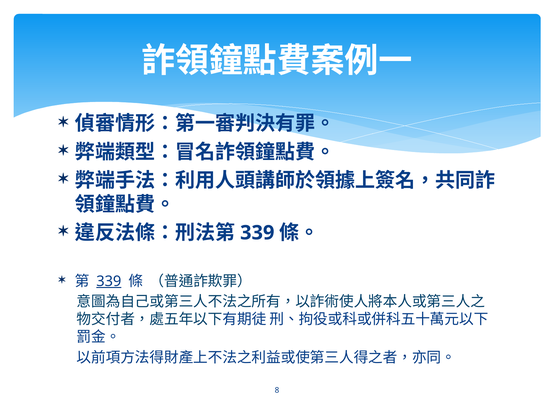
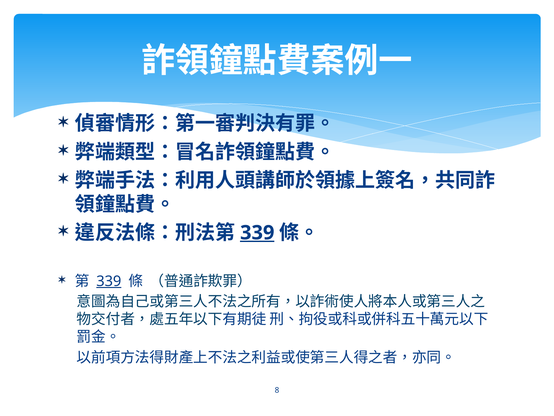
339 at (257, 232) underline: none -> present
